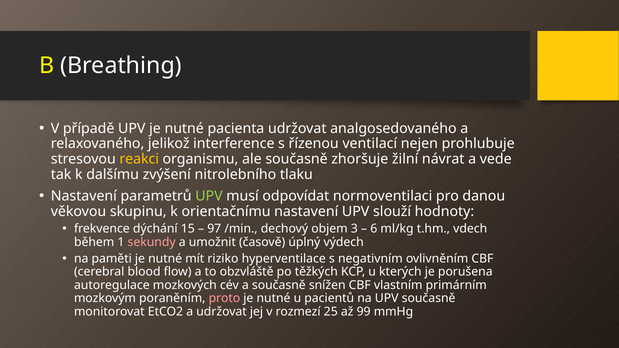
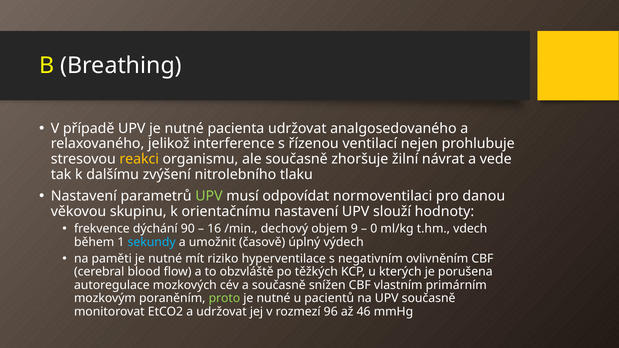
15: 15 -> 90
97: 97 -> 16
3: 3 -> 9
6: 6 -> 0
sekundy colour: pink -> light blue
proto colour: pink -> light green
25: 25 -> 96
99: 99 -> 46
